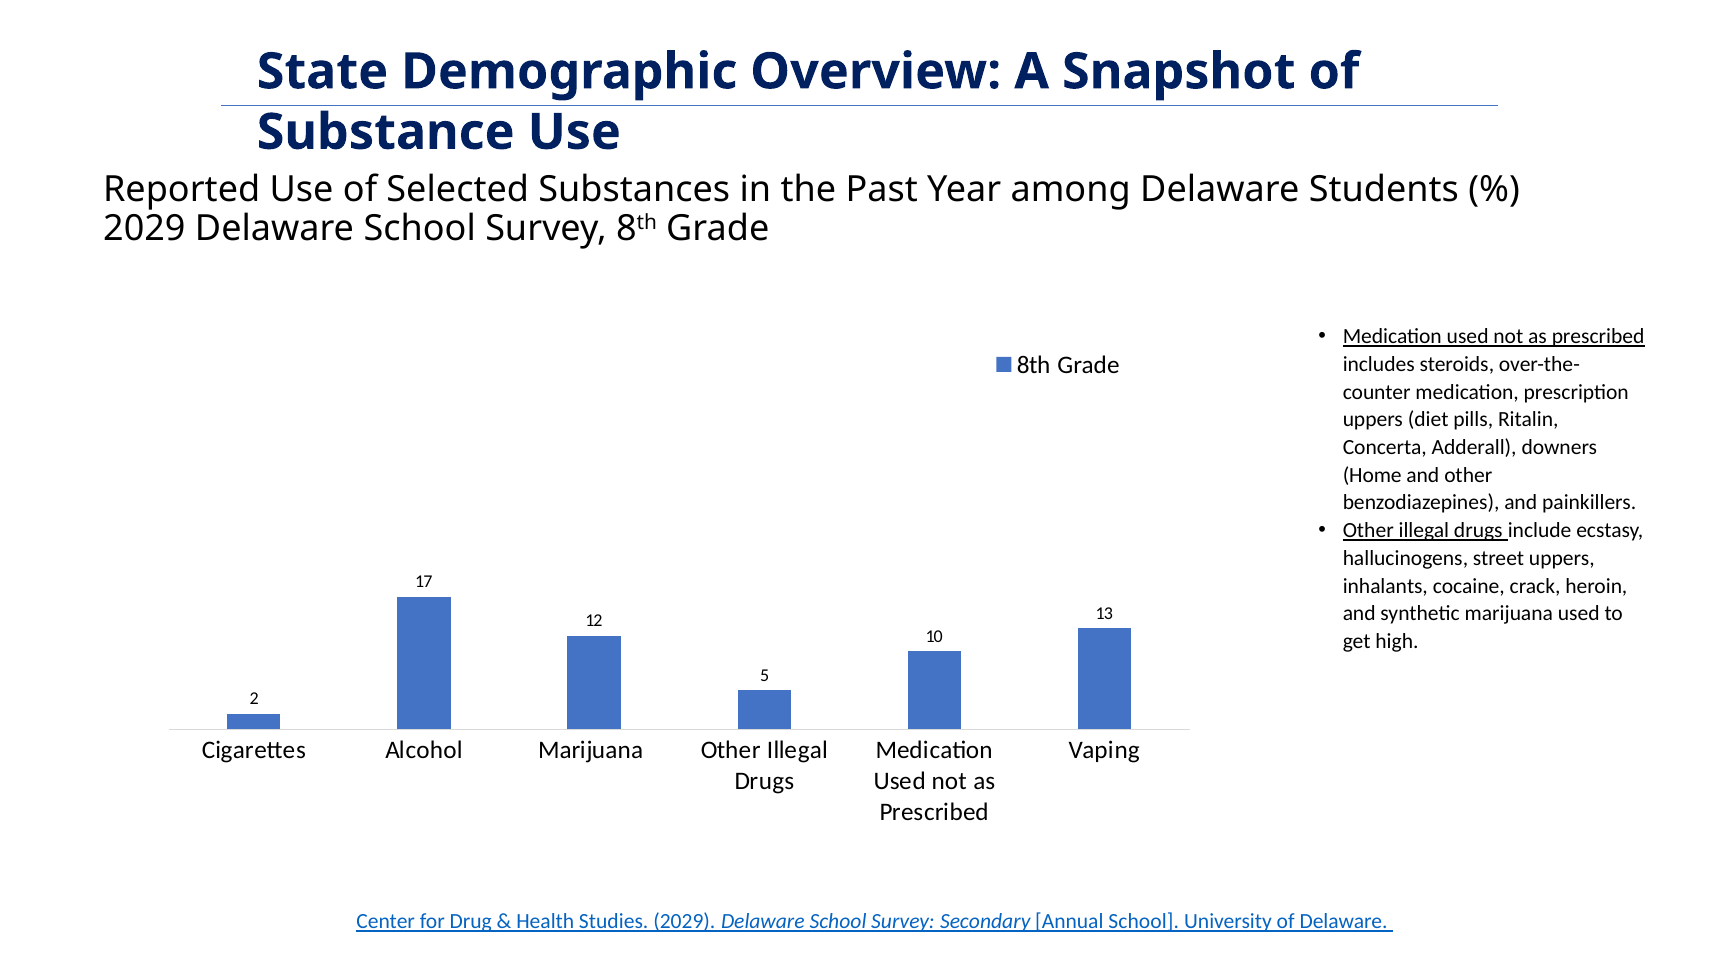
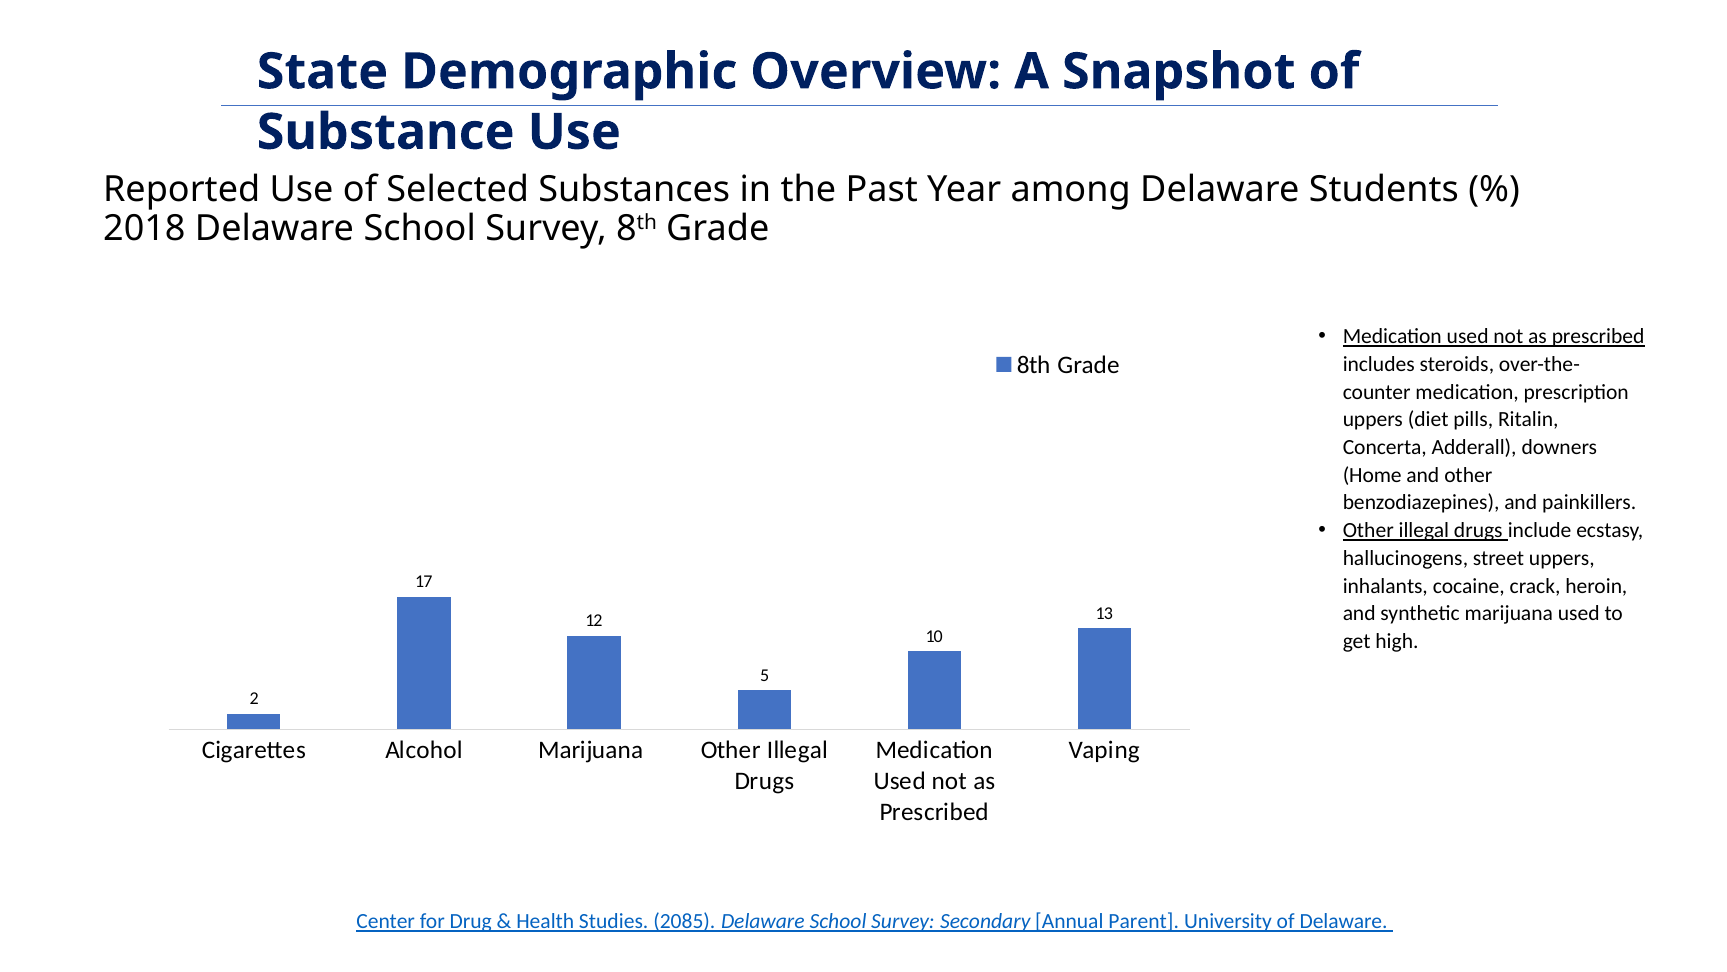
2029 at (144, 228): 2029 -> 2018
Studies 2029: 2029 -> 2085
Annual School: School -> Parent
